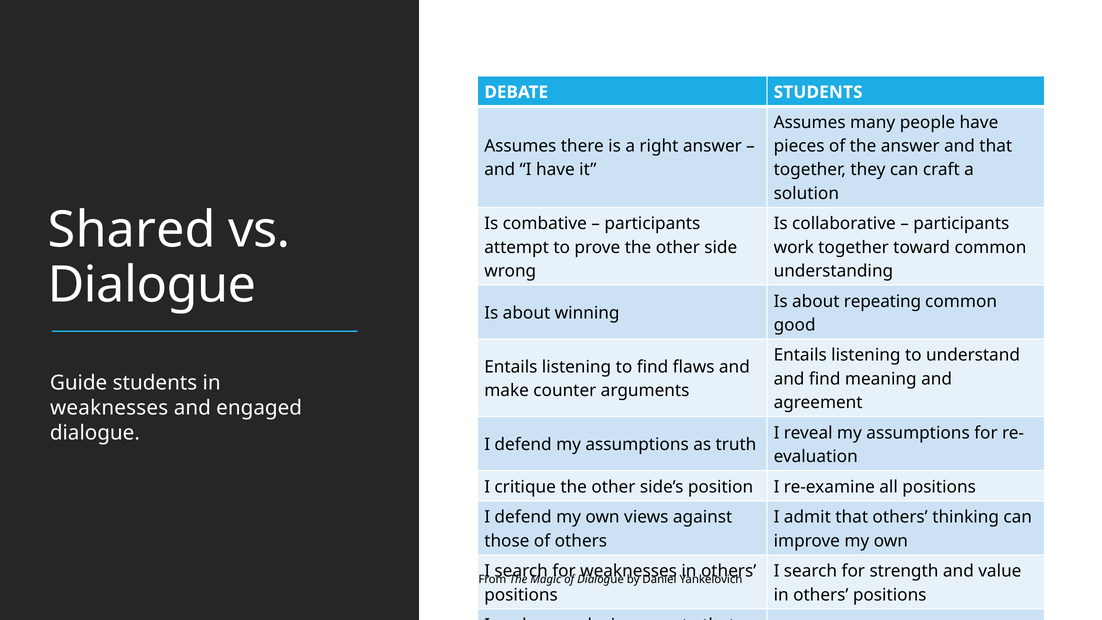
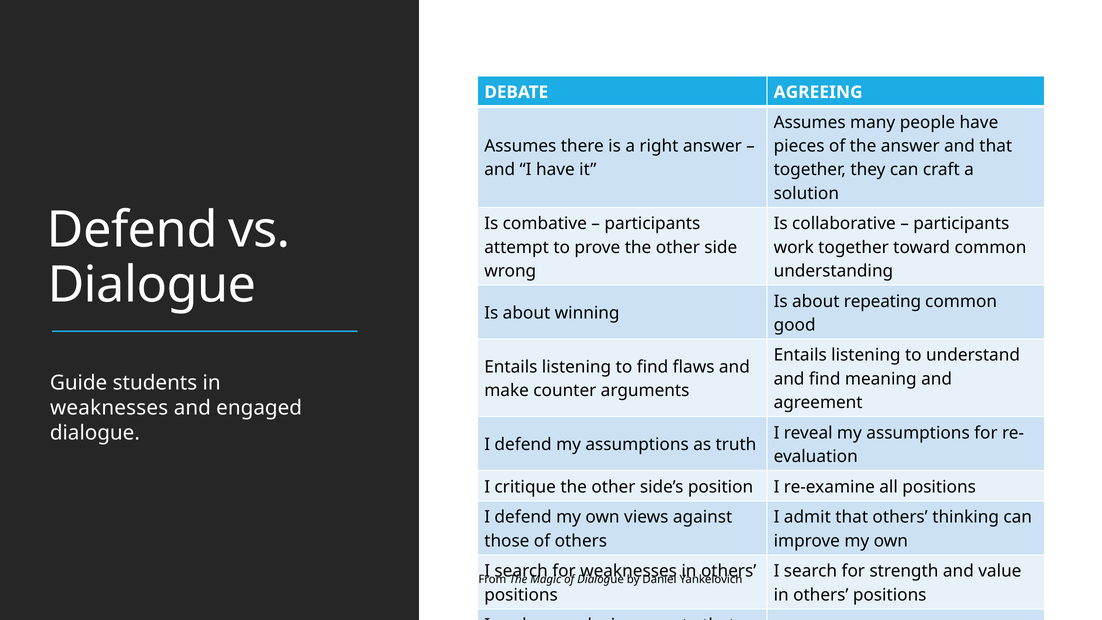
DEBATE STUDENTS: STUDENTS -> AGREEING
Shared at (132, 230): Shared -> Defend
